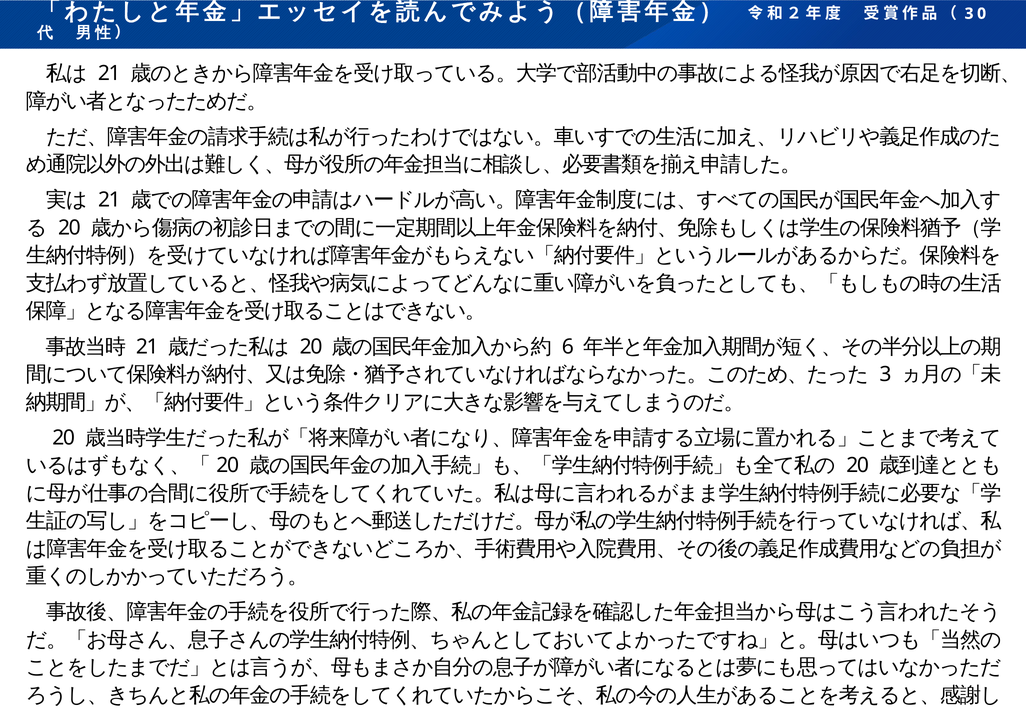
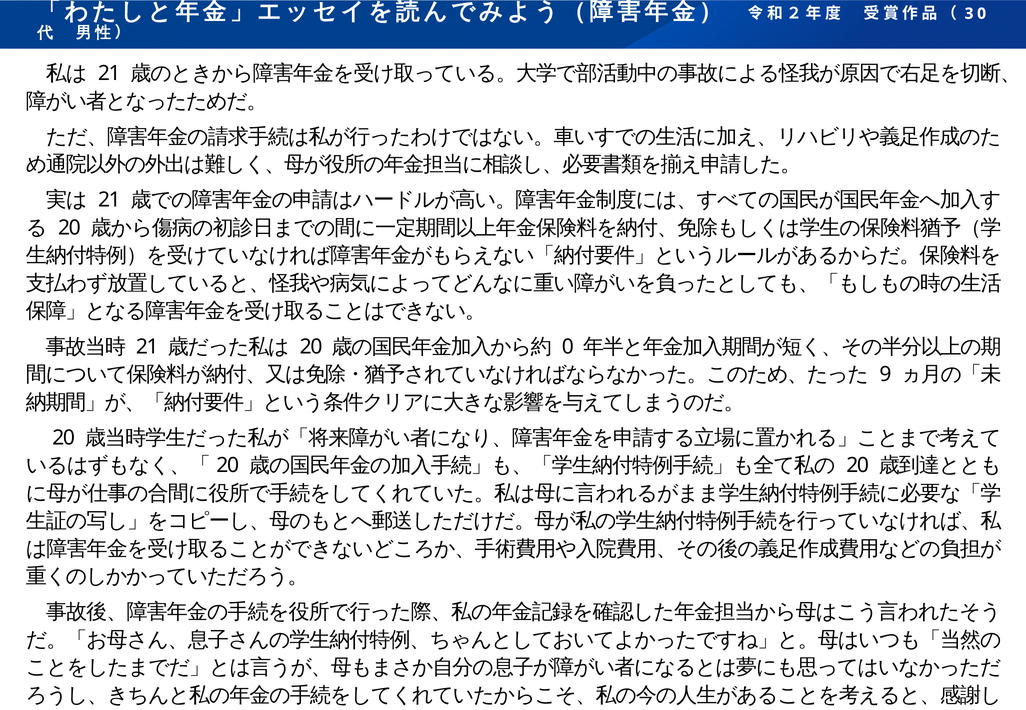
6: 6 -> 0
3: 3 -> 9
